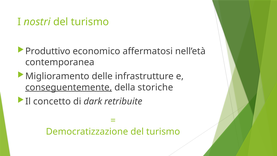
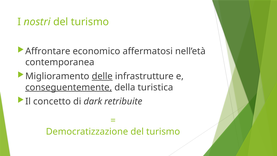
Produttivo: Produttivo -> Affrontare
delle underline: none -> present
storiche: storiche -> turistica
